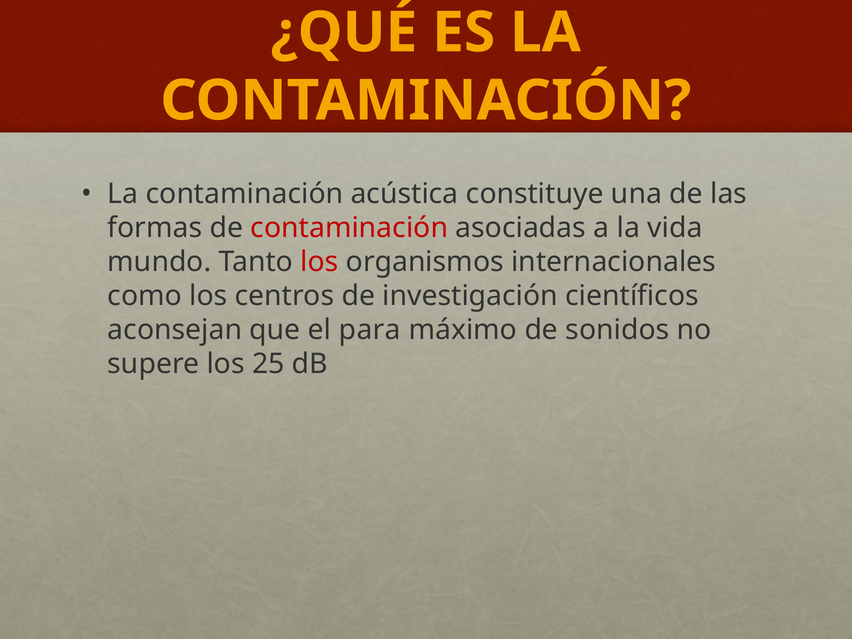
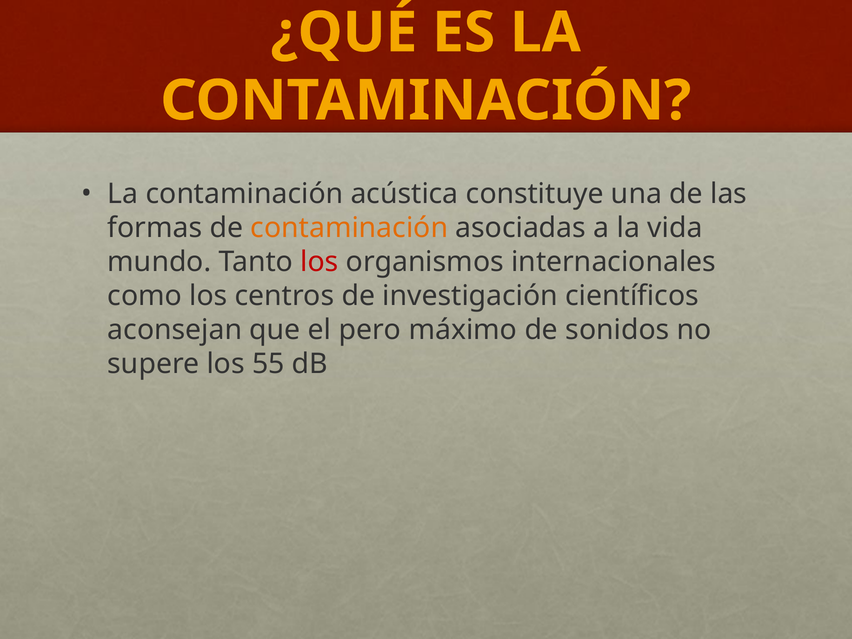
contaminación at (349, 228) colour: red -> orange
para: para -> pero
25: 25 -> 55
